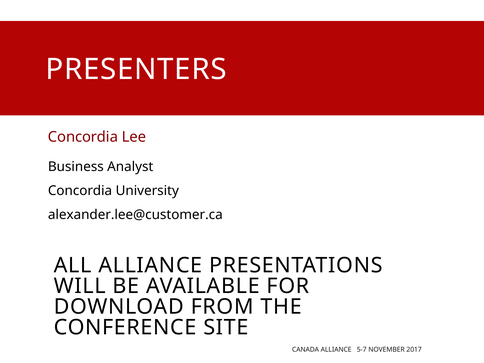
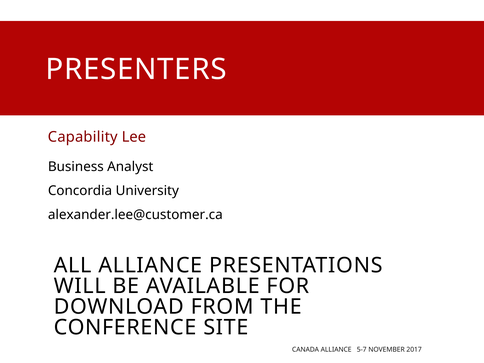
Concordia at (83, 137): Concordia -> Capability
